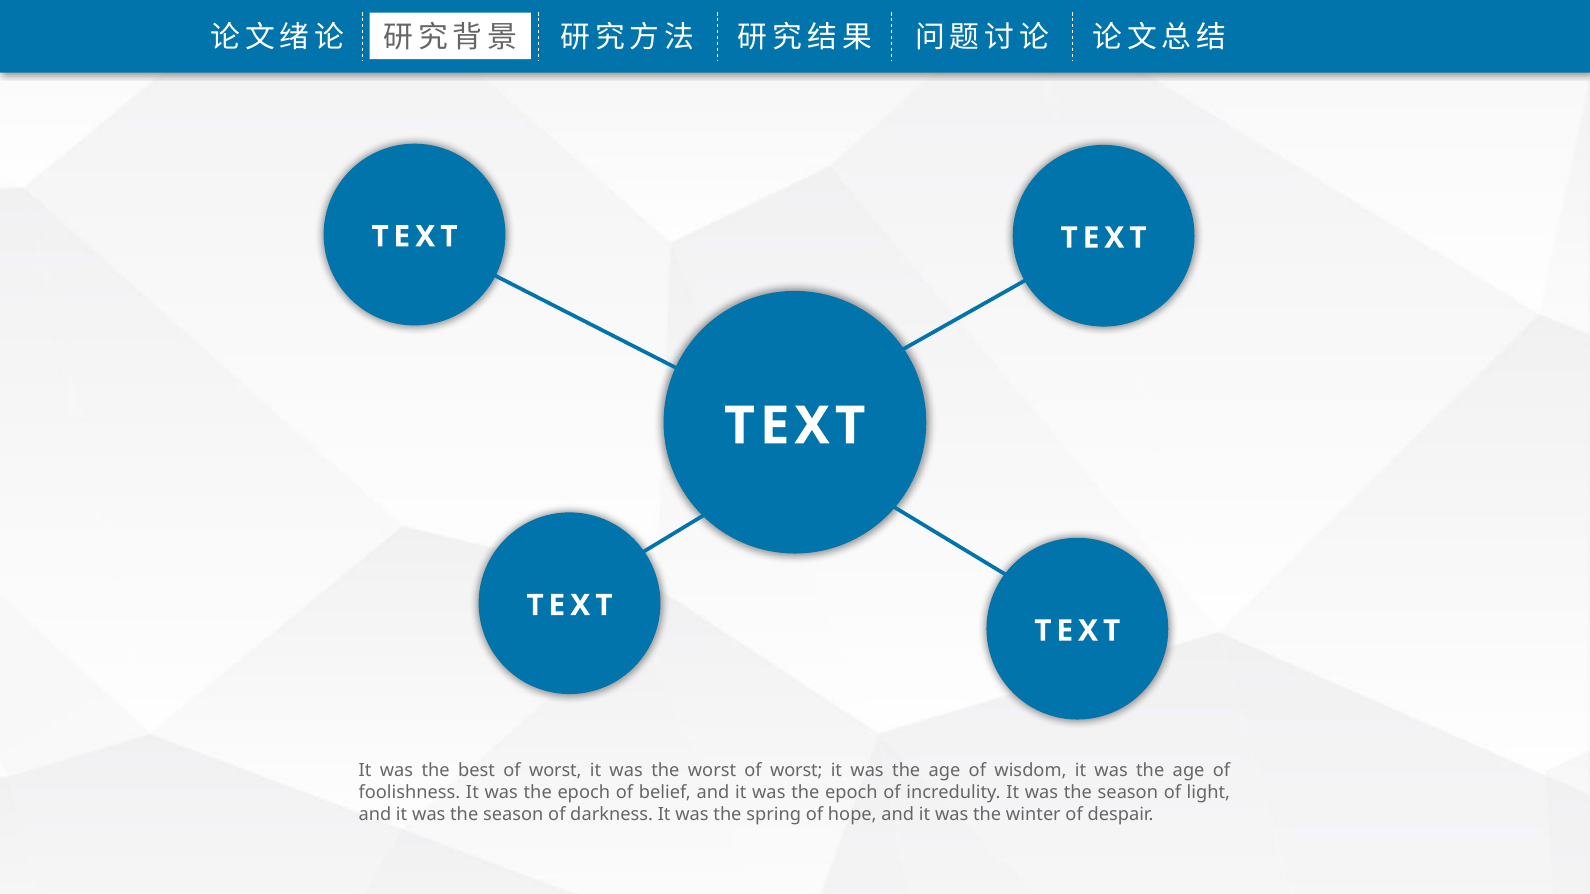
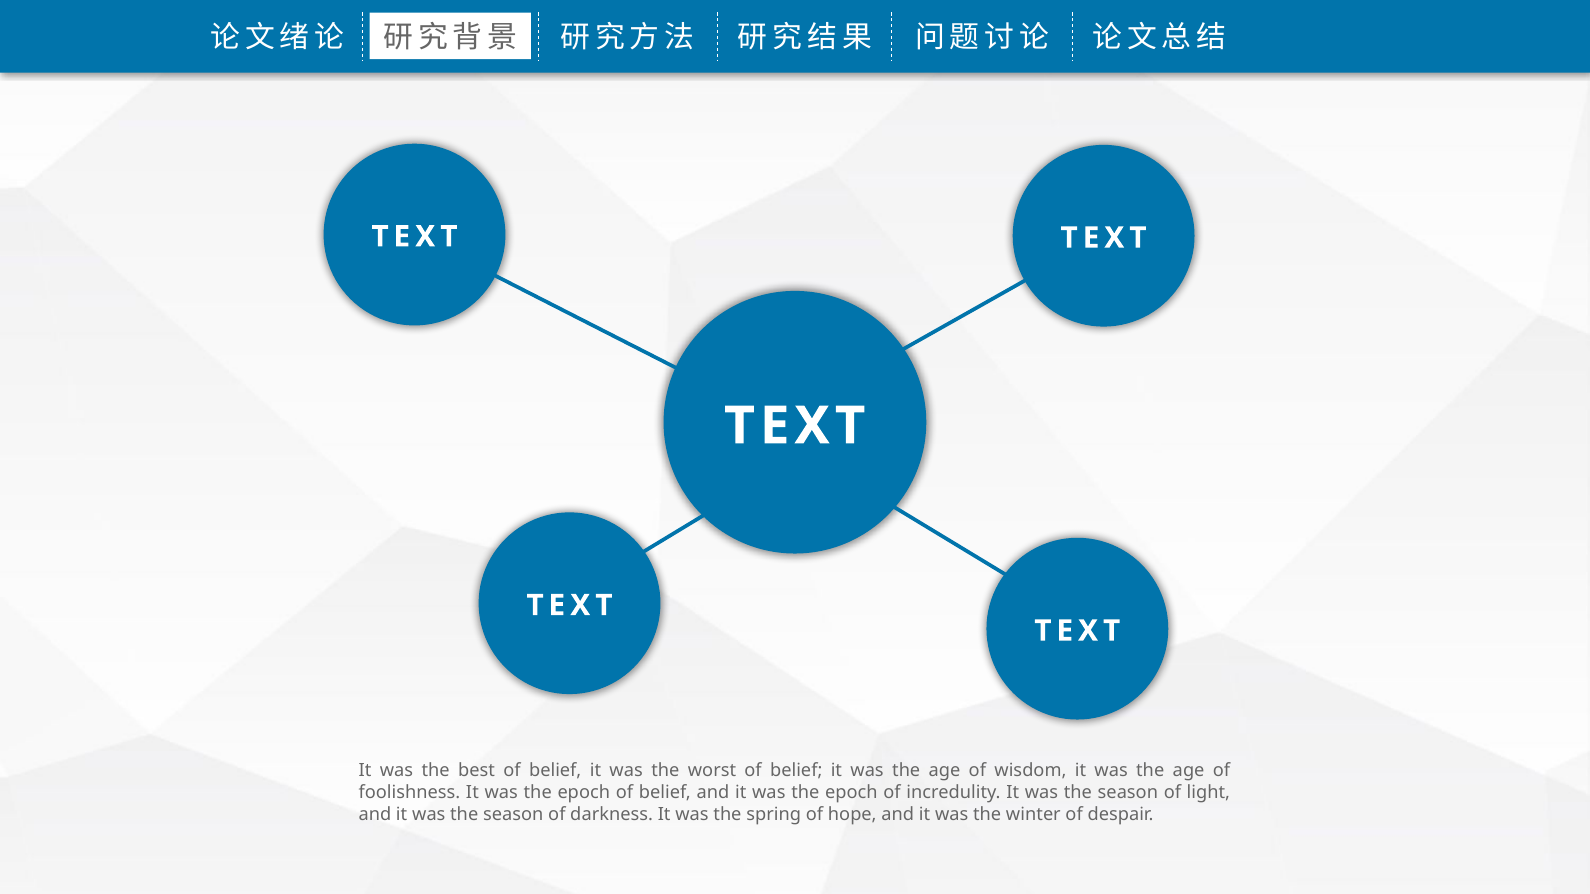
best of worst: worst -> belief
worst of worst: worst -> belief
